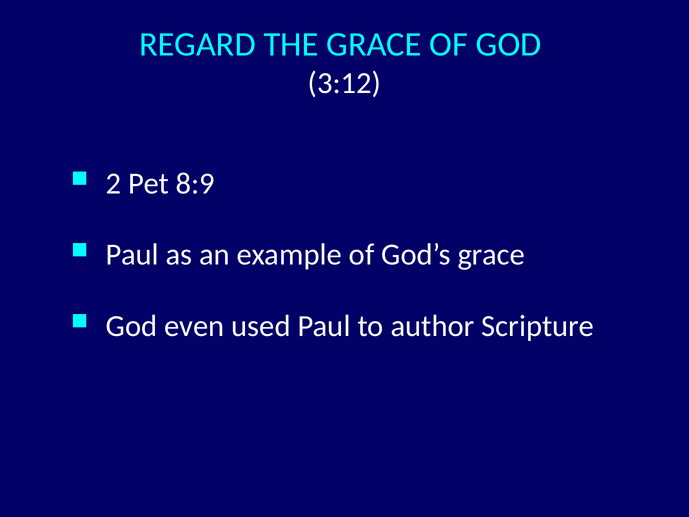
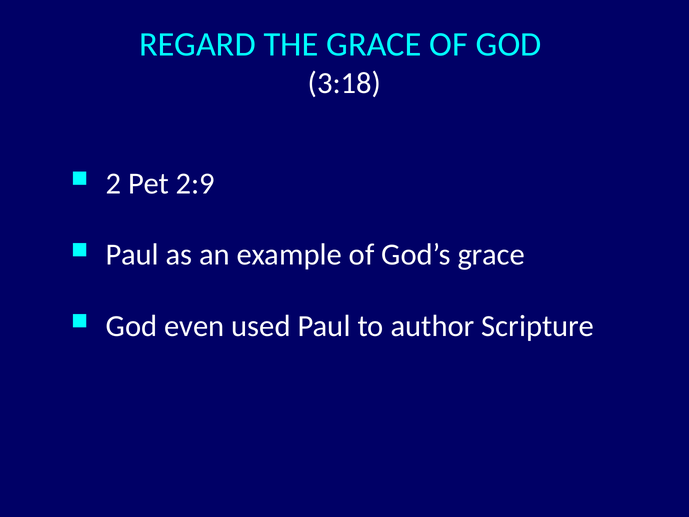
3:12: 3:12 -> 3:18
8:9: 8:9 -> 2:9
